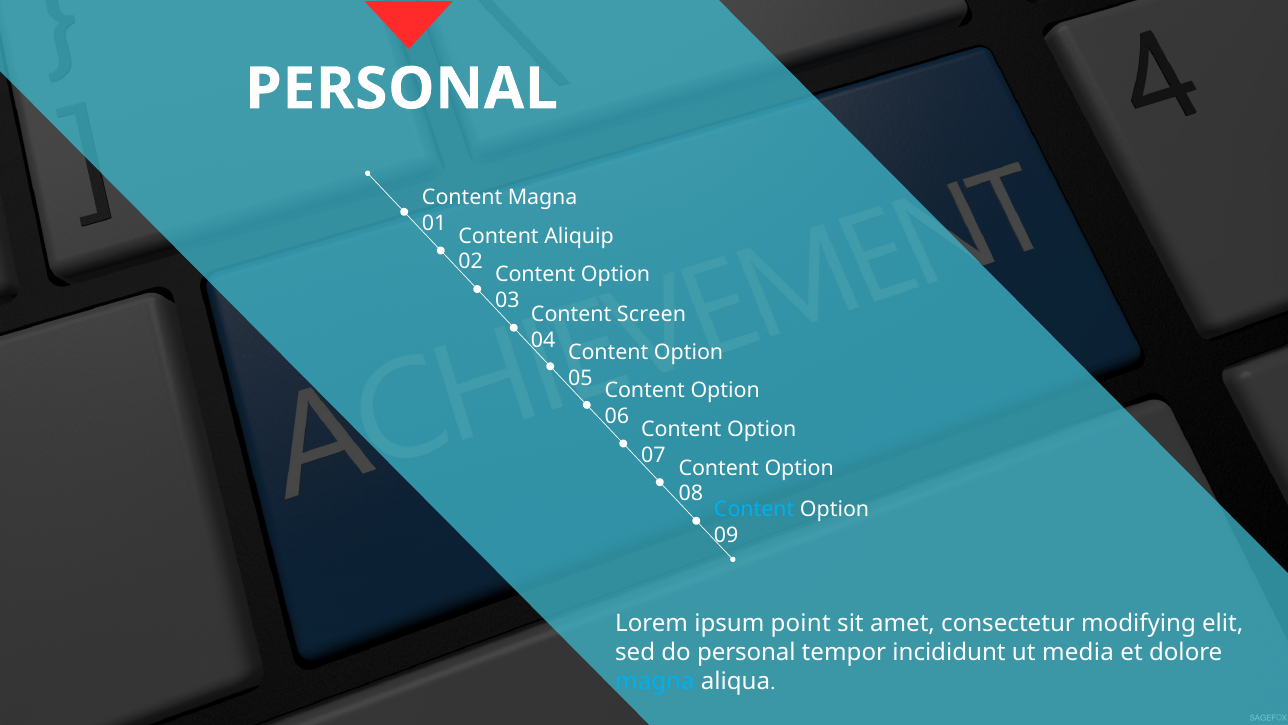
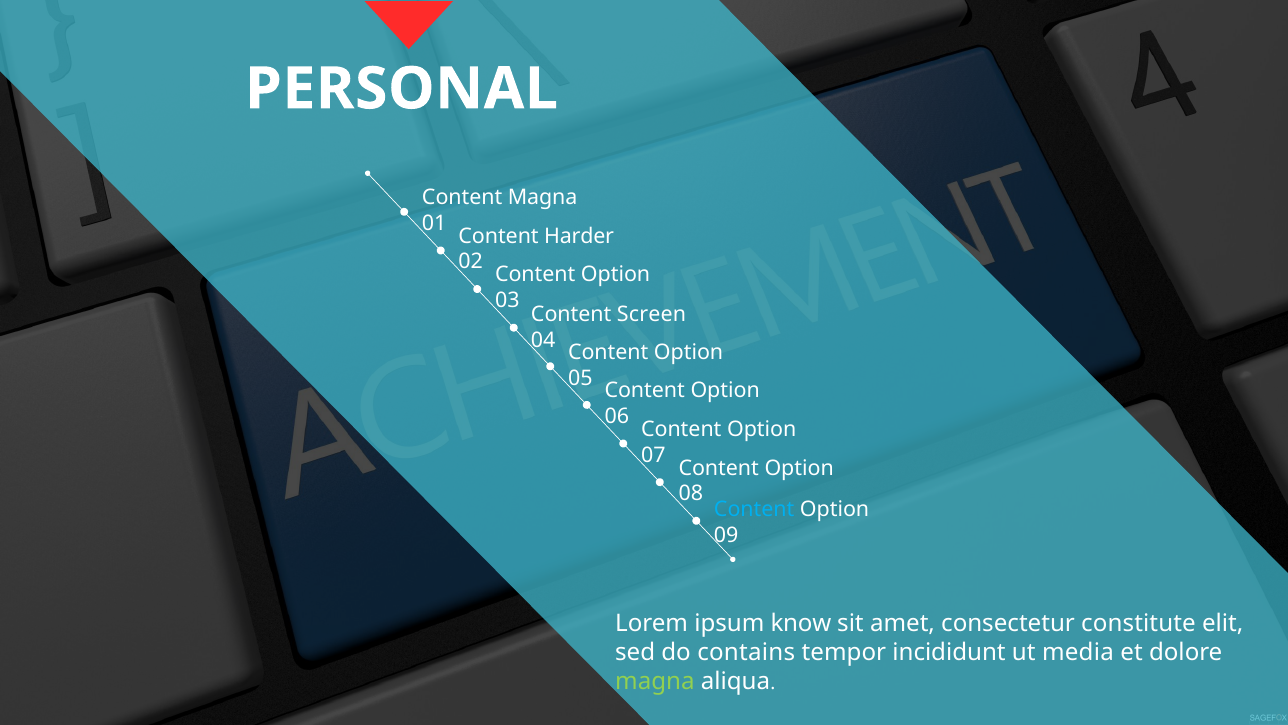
Aliquip: Aliquip -> Harder
point: point -> know
modifying: modifying -> constitute
do personal: personal -> contains
magna at (655, 681) colour: light blue -> light green
